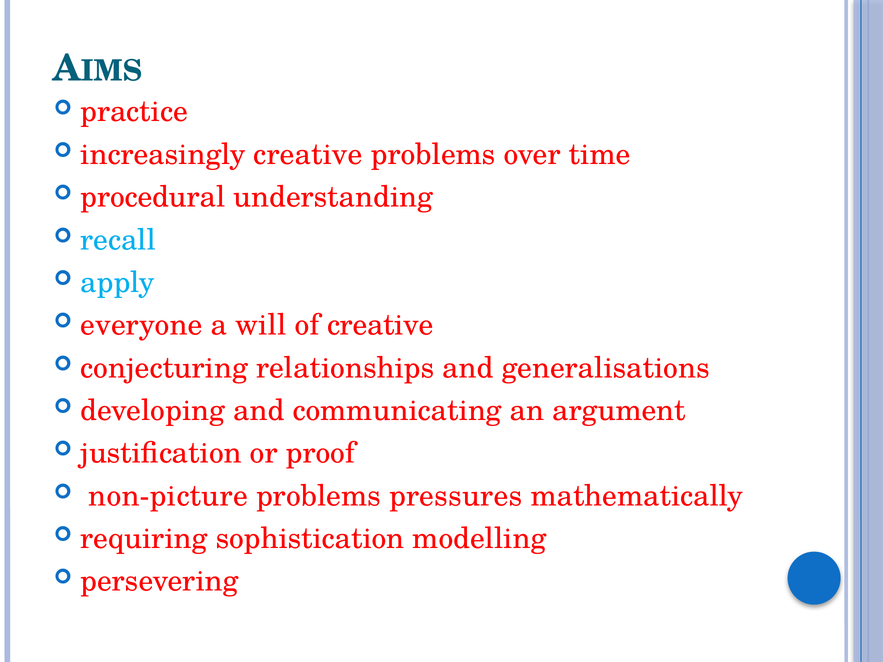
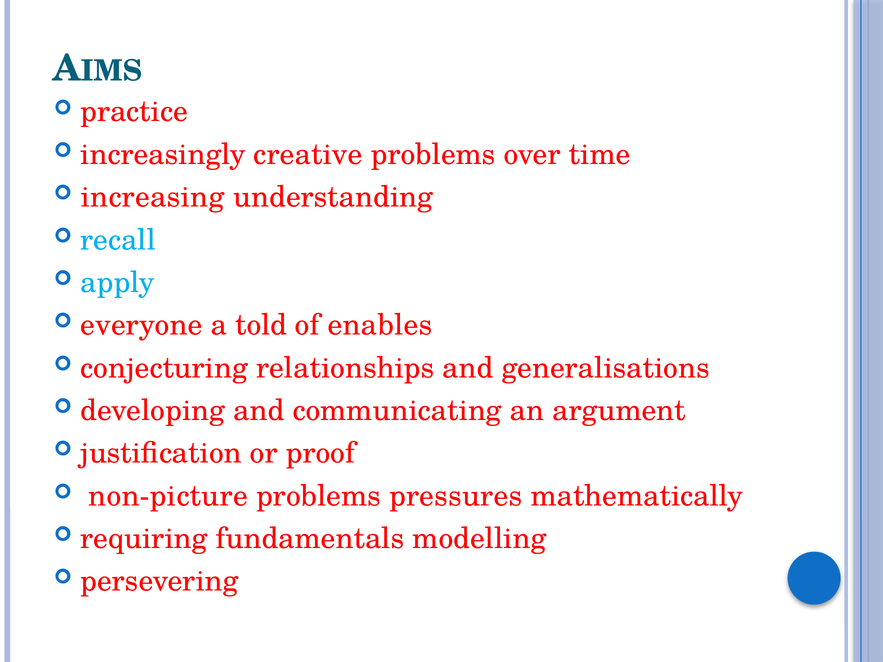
procedural: procedural -> increasing
will: will -> told
of creative: creative -> enables
sophistication: sophistication -> fundamentals
